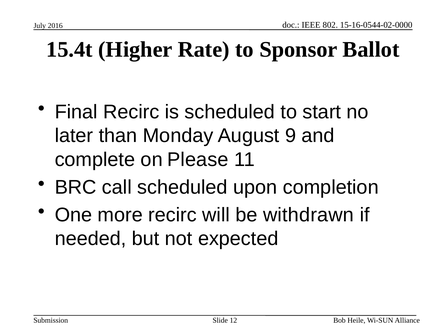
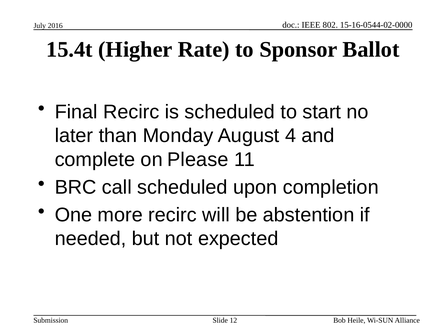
9: 9 -> 4
withdrawn: withdrawn -> abstention
